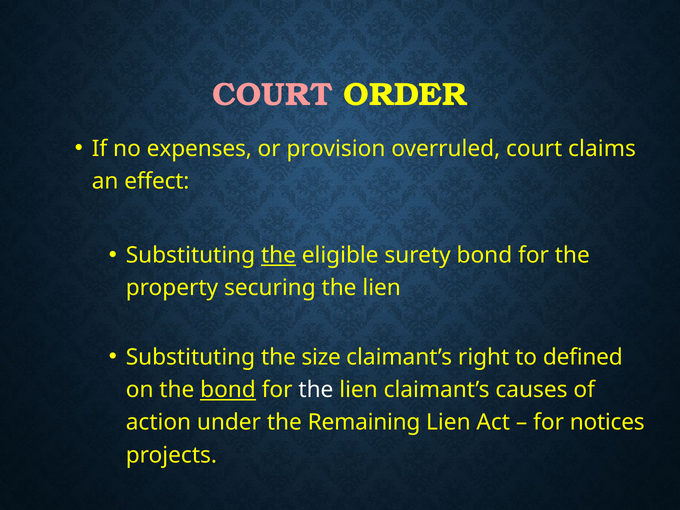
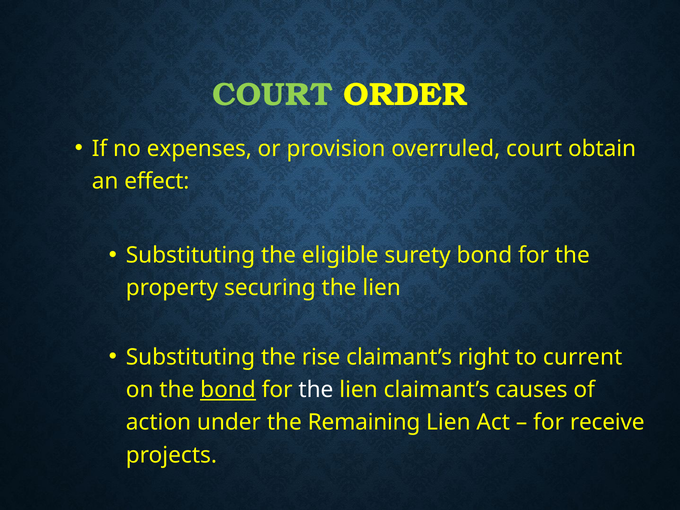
COURT at (272, 94) colour: pink -> light green
claims: claims -> obtain
the at (278, 255) underline: present -> none
size: size -> rise
defined: defined -> current
notices: notices -> receive
